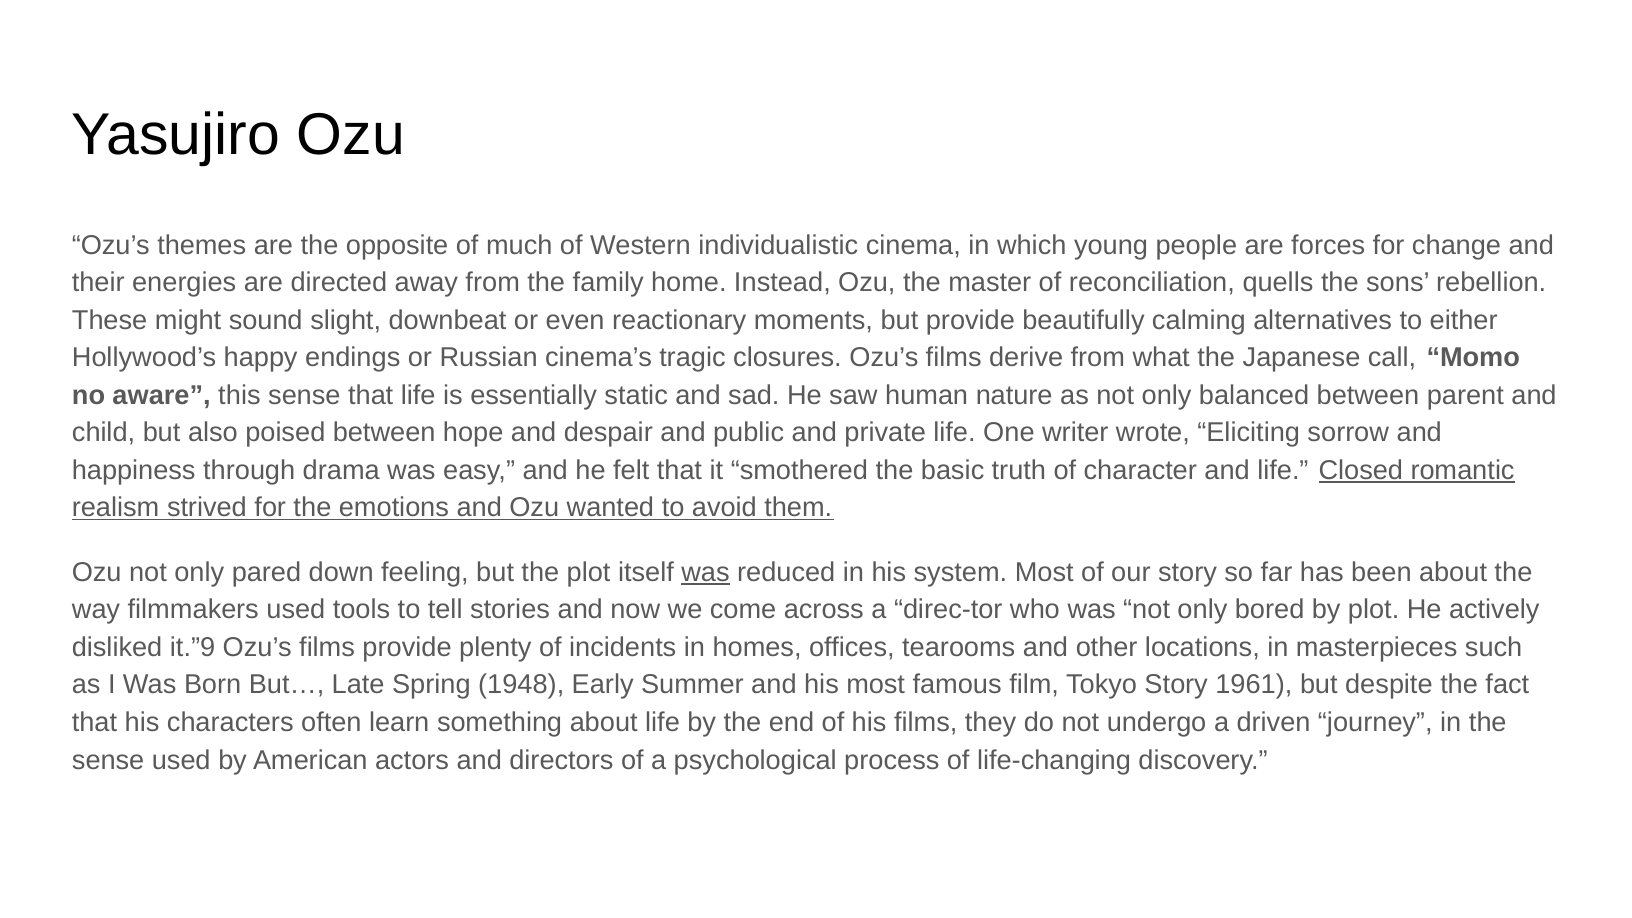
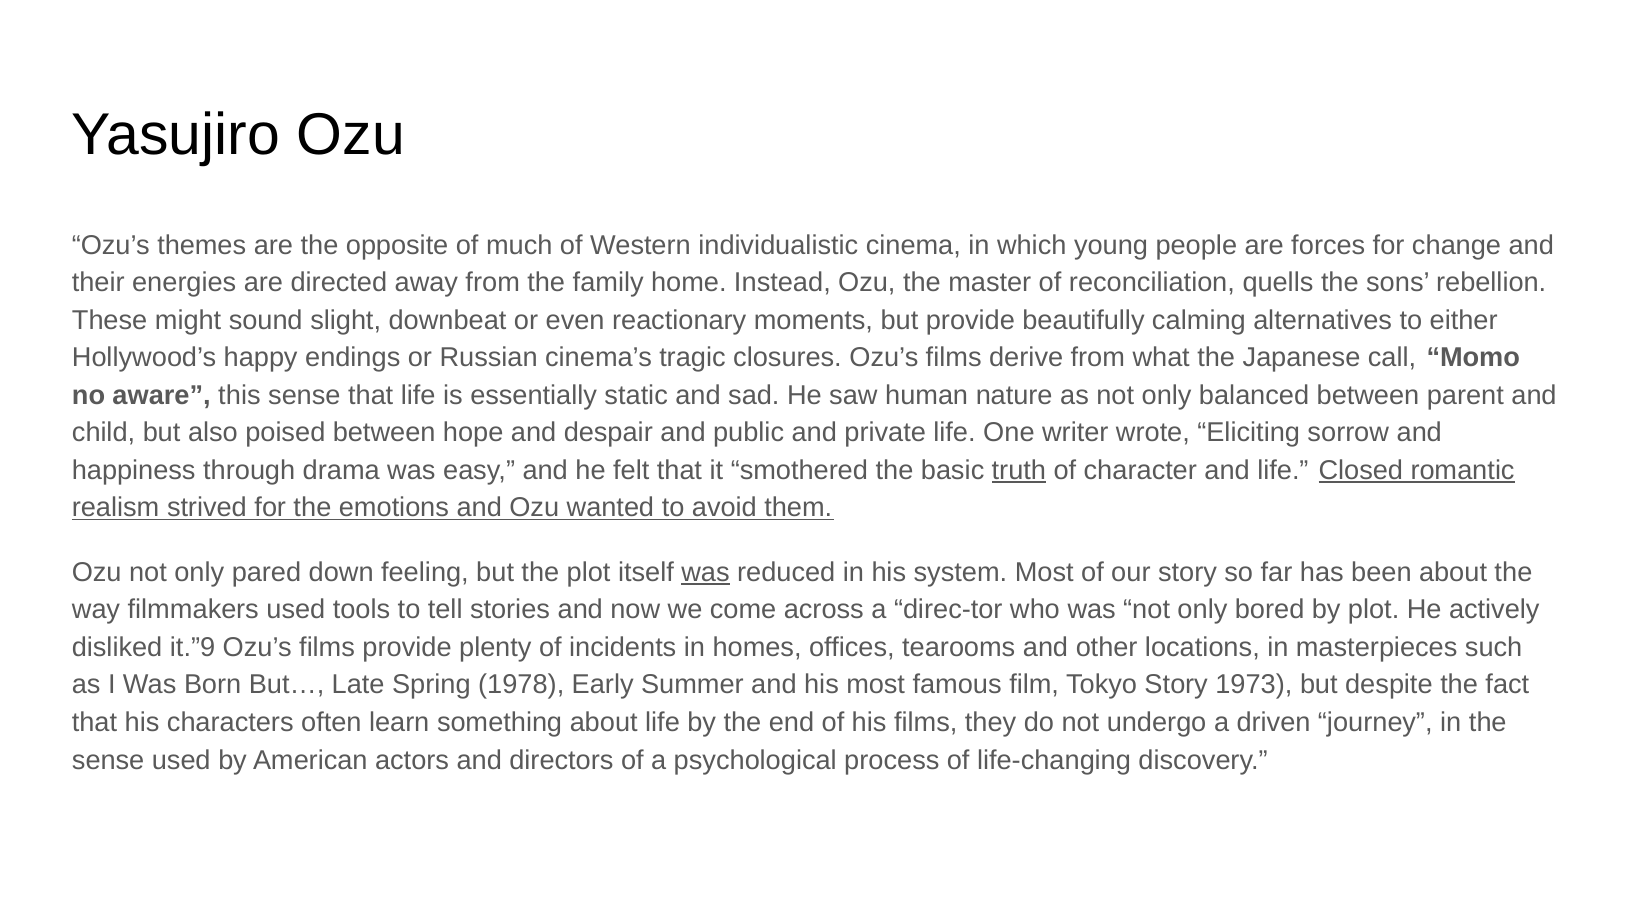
truth underline: none -> present
1948: 1948 -> 1978
1961: 1961 -> 1973
